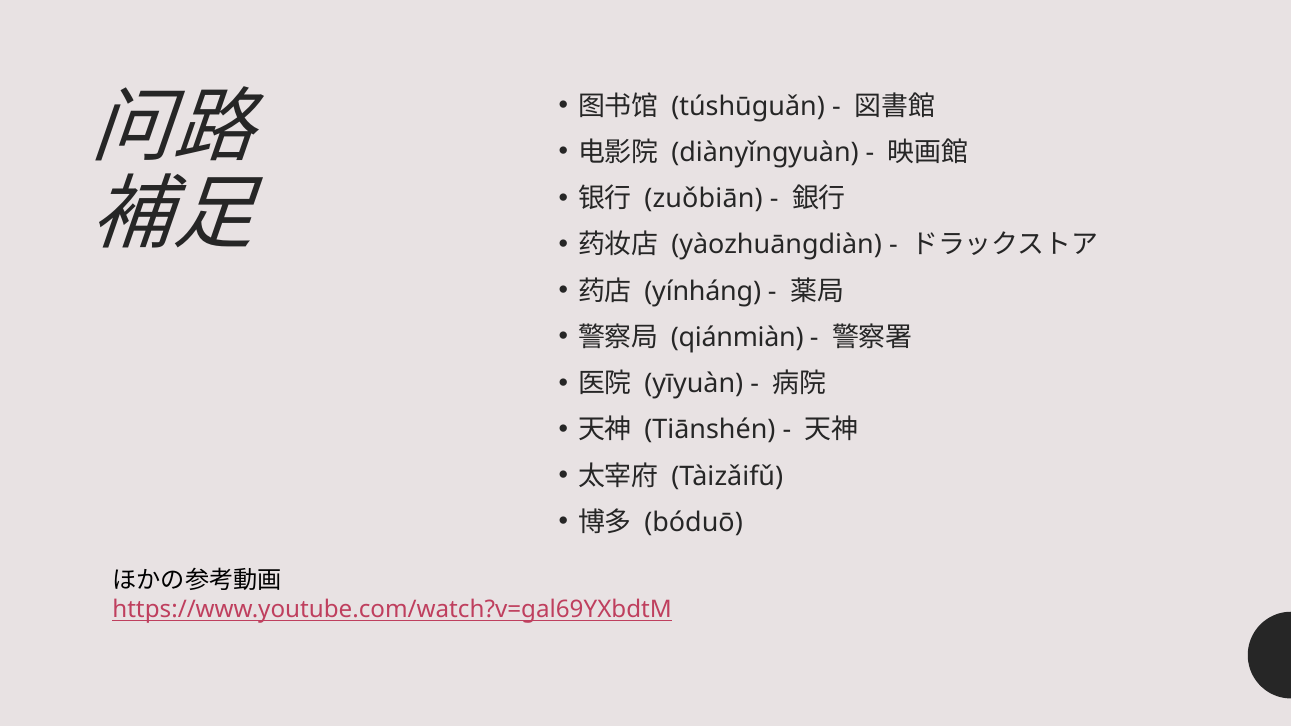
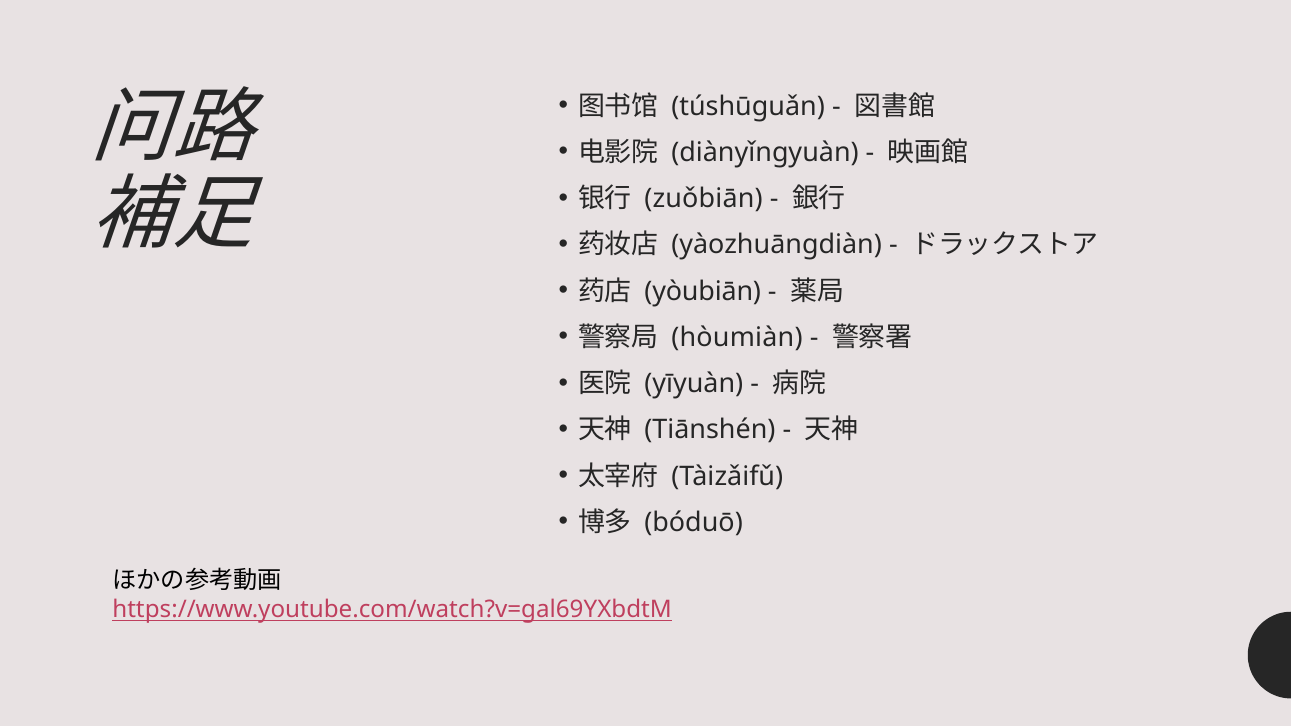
yínháng: yínháng -> yòubiān
qiánmiàn: qiánmiàn -> hòumiàn
